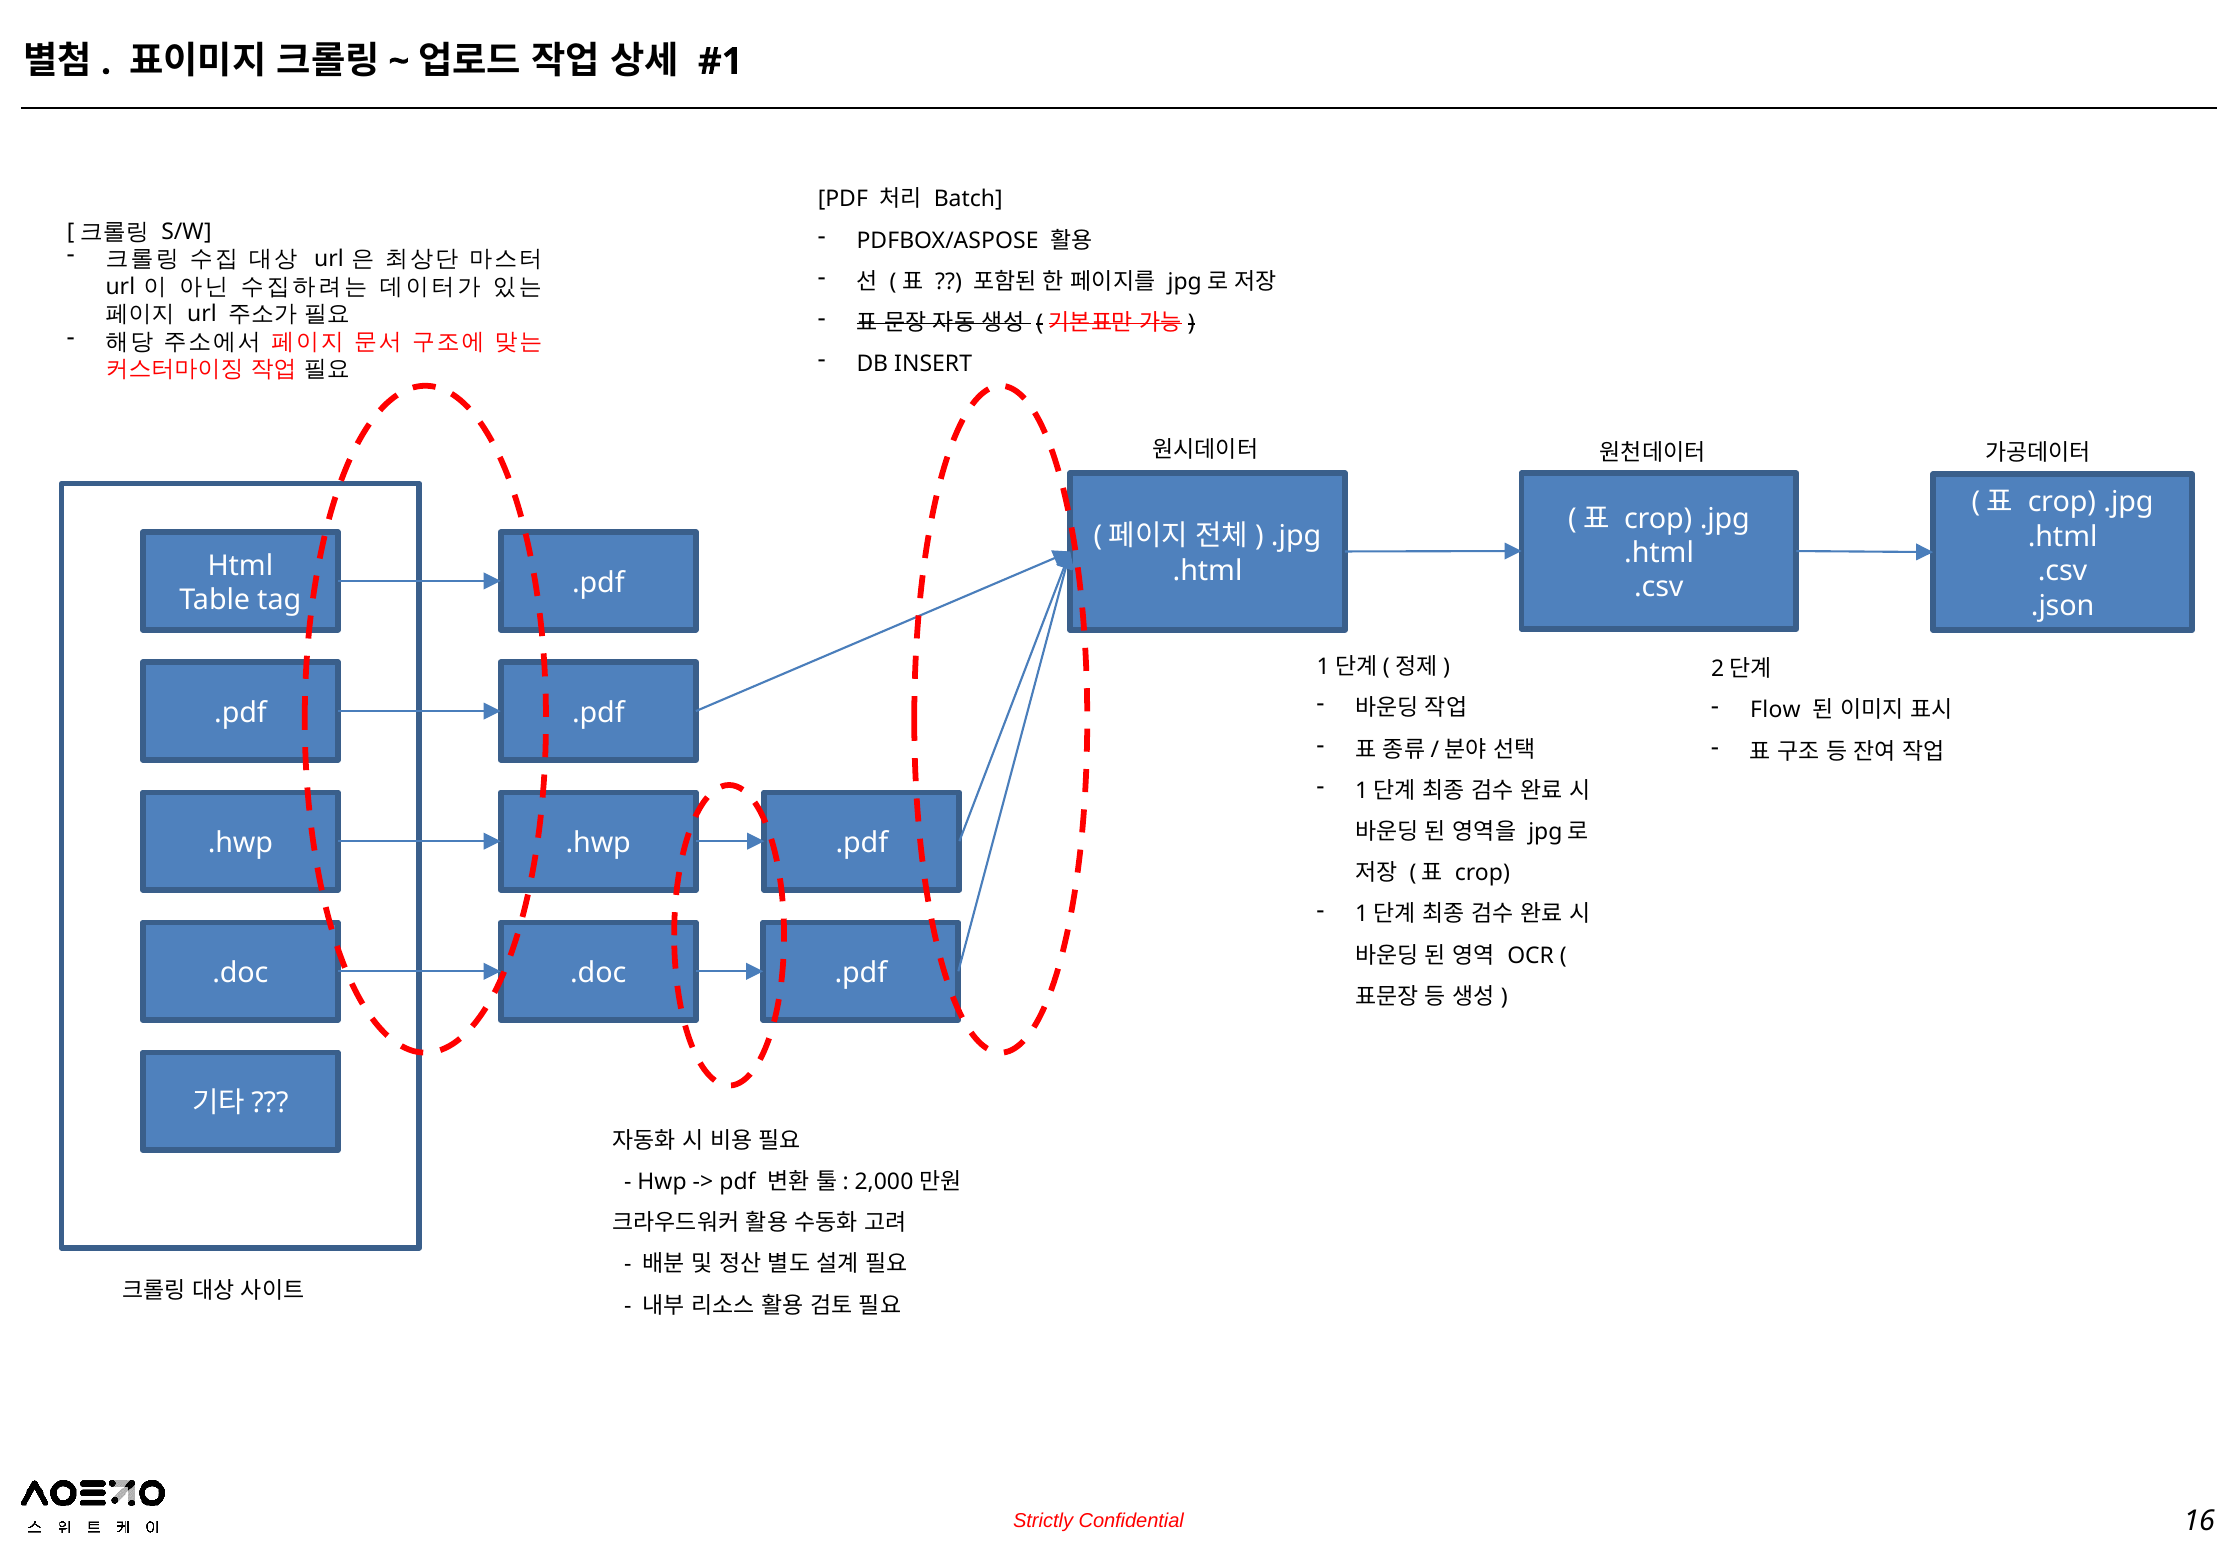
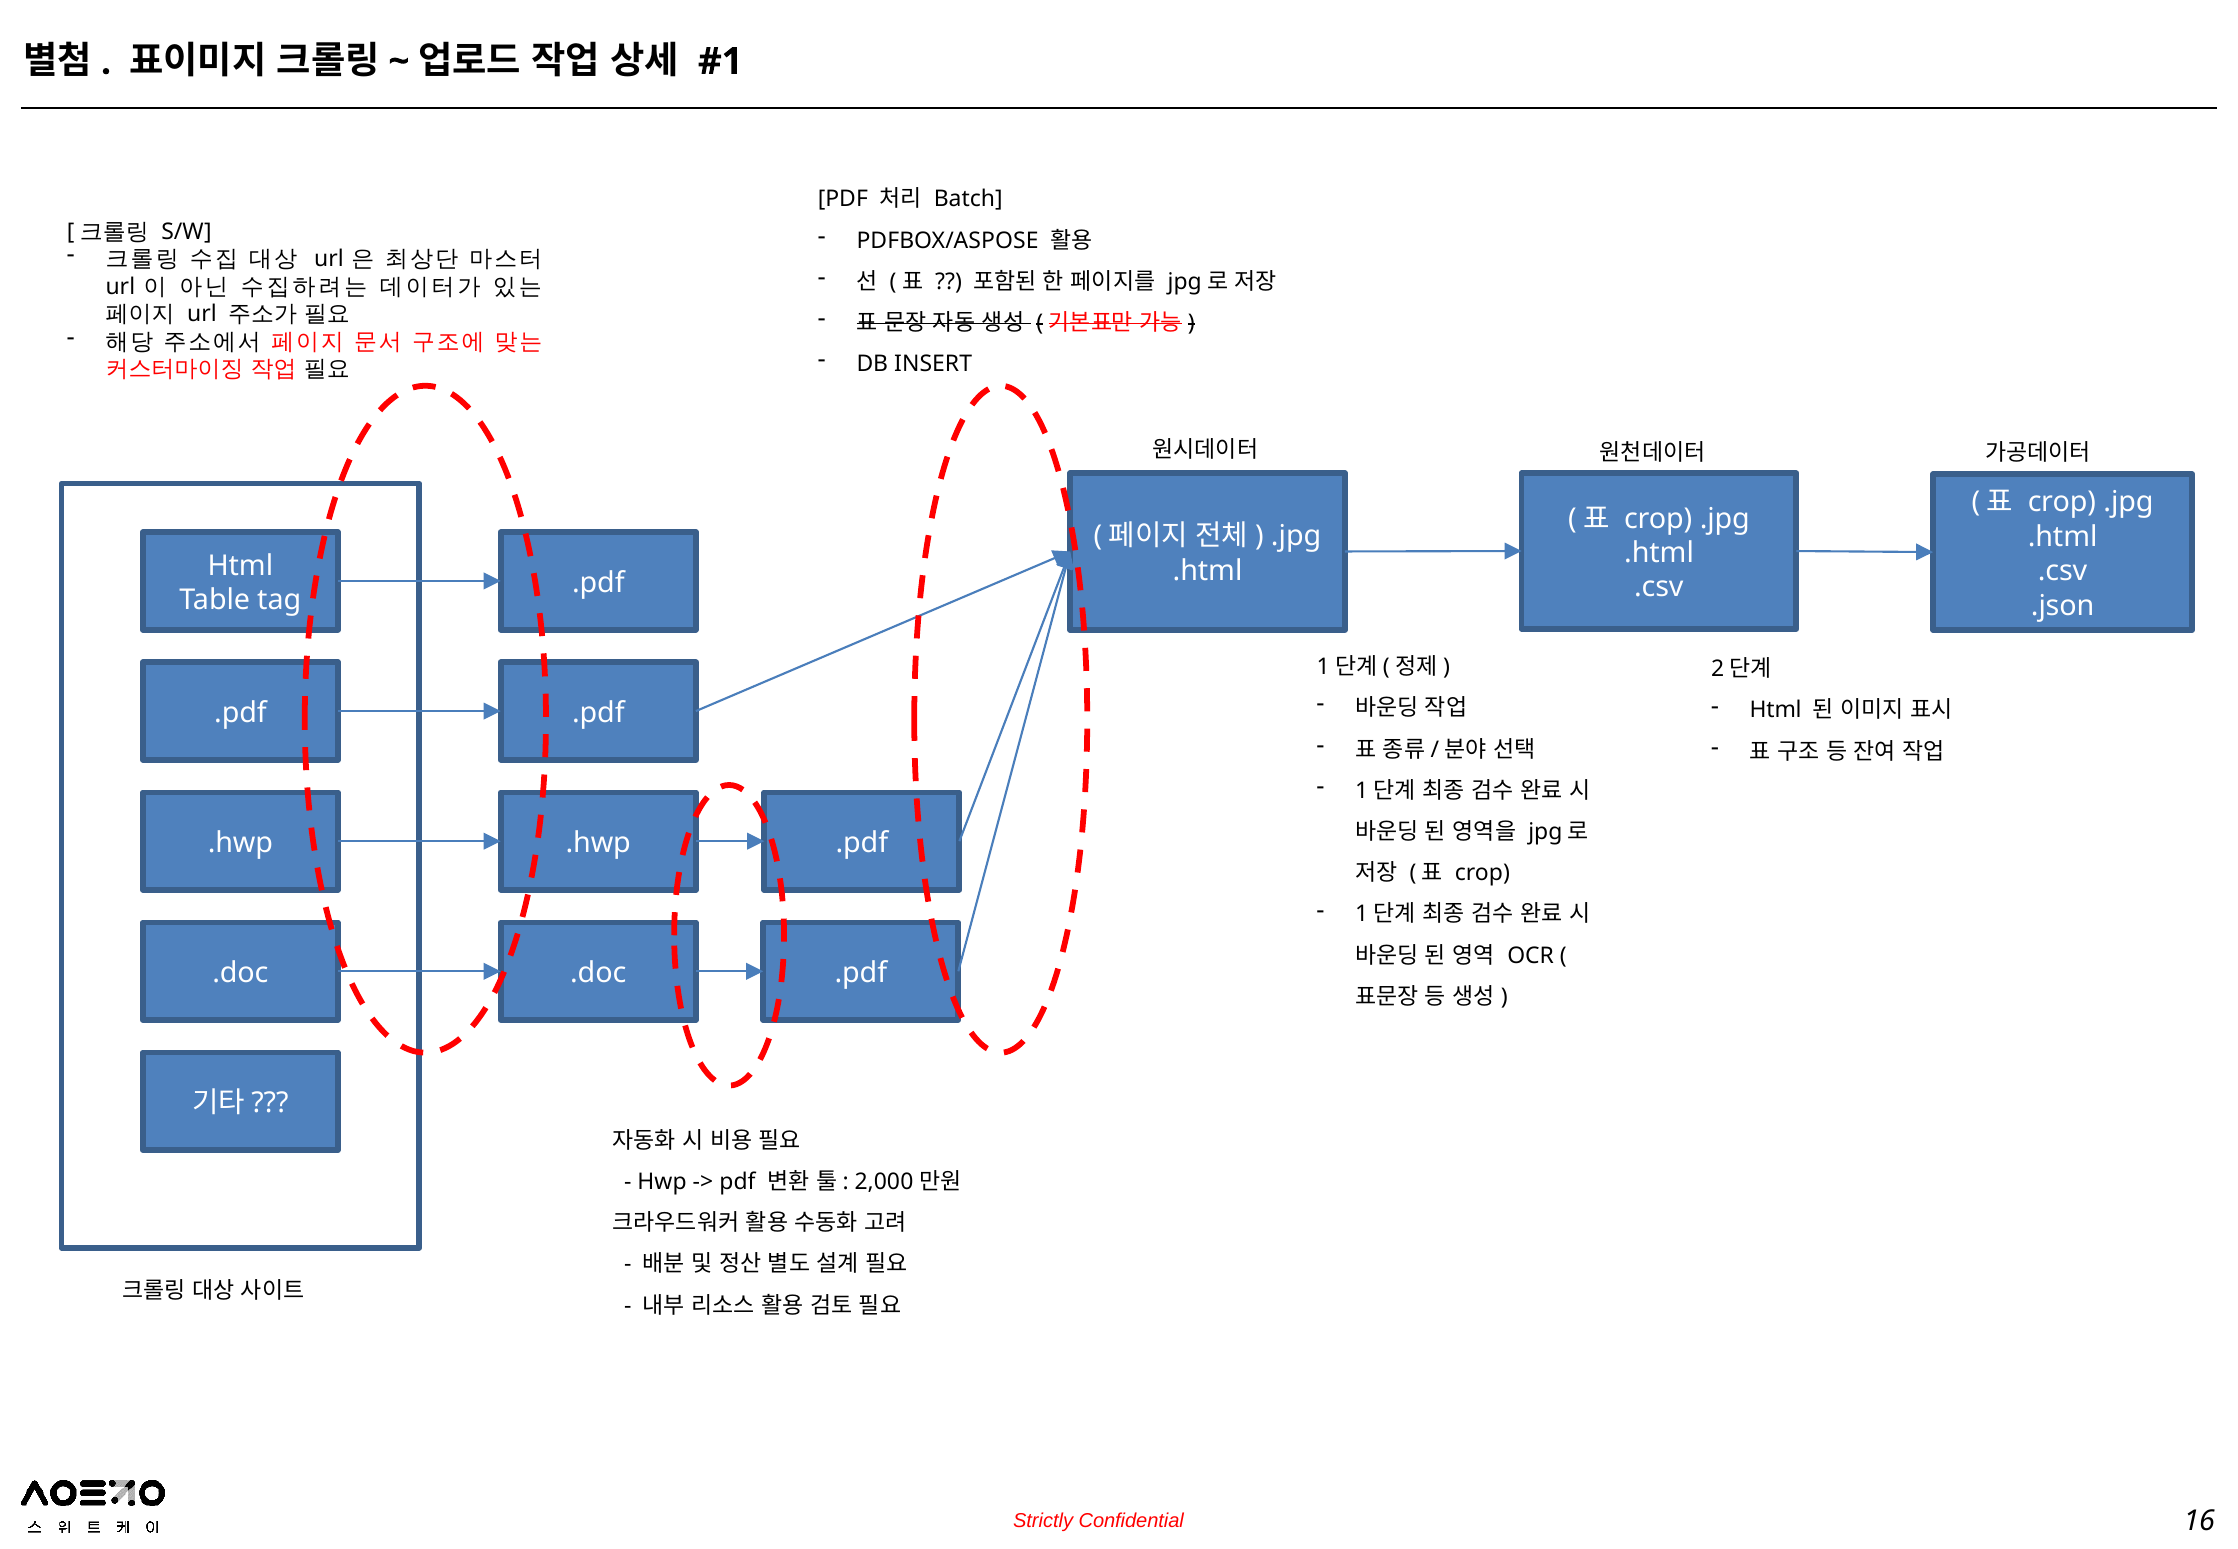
Flow at (1775, 711): Flow -> Html
